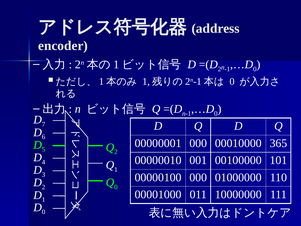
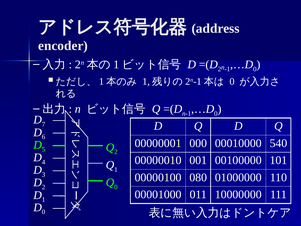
365: 365 -> 540
00000100 000: 000 -> 080
